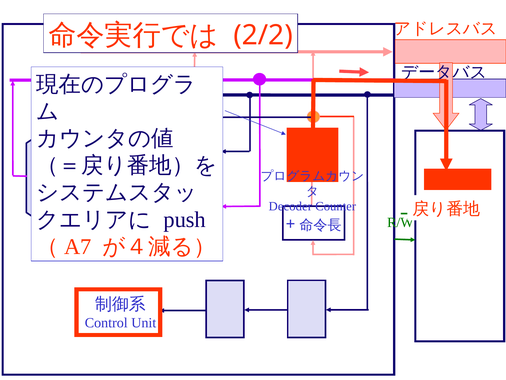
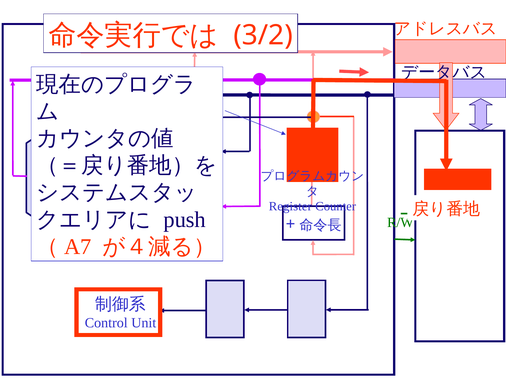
2/2: 2/2 -> 3/2
Decoder: Decoder -> Register
